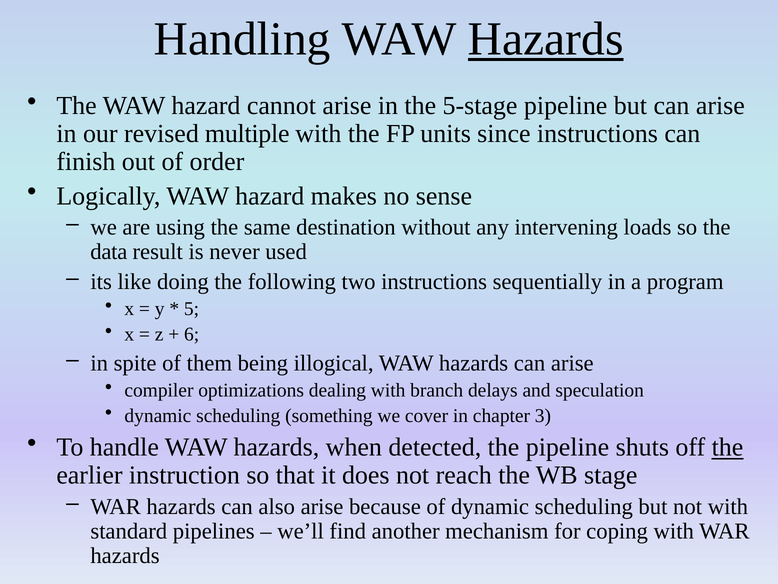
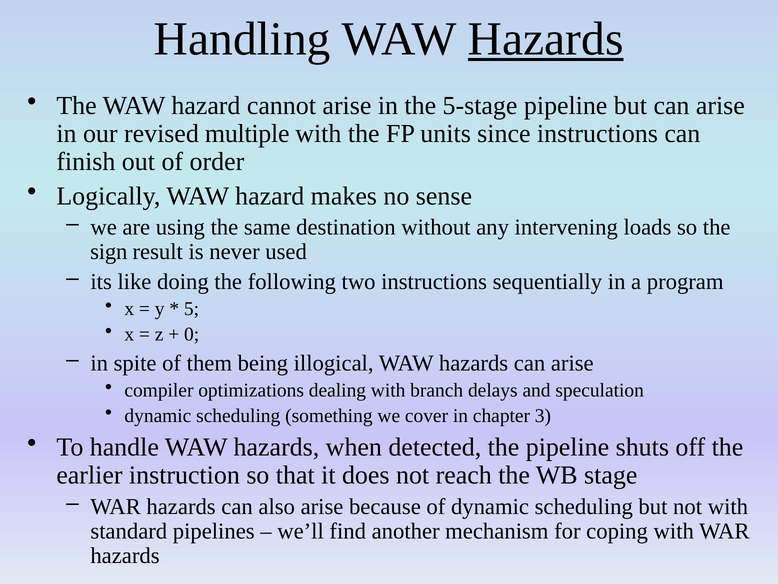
data: data -> sign
6: 6 -> 0
the at (727, 447) underline: present -> none
